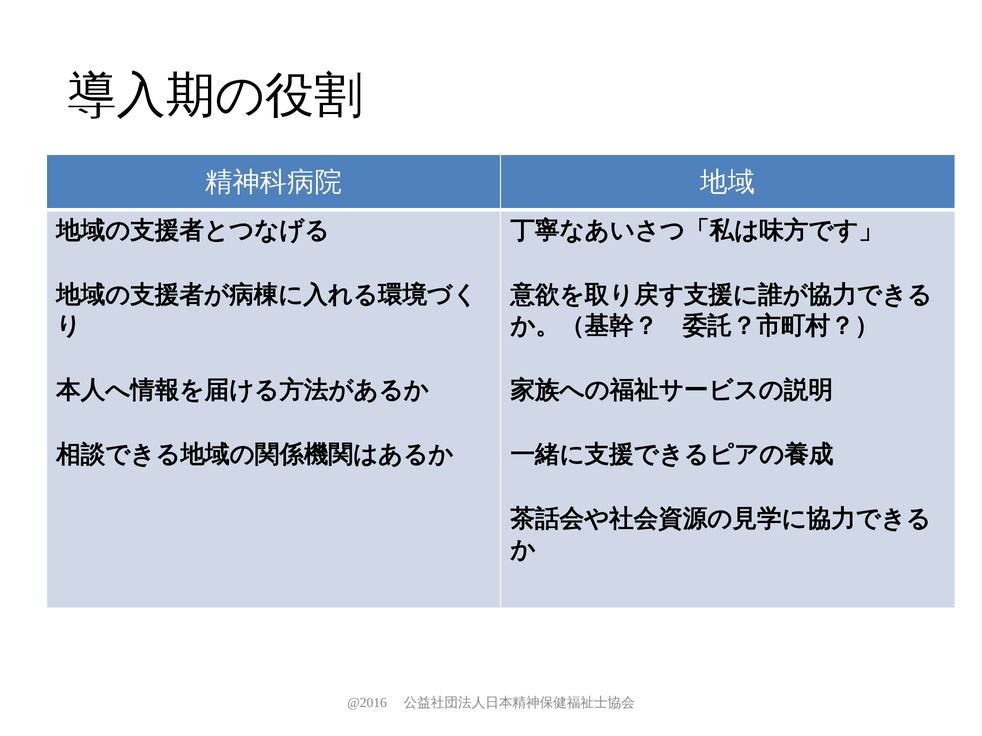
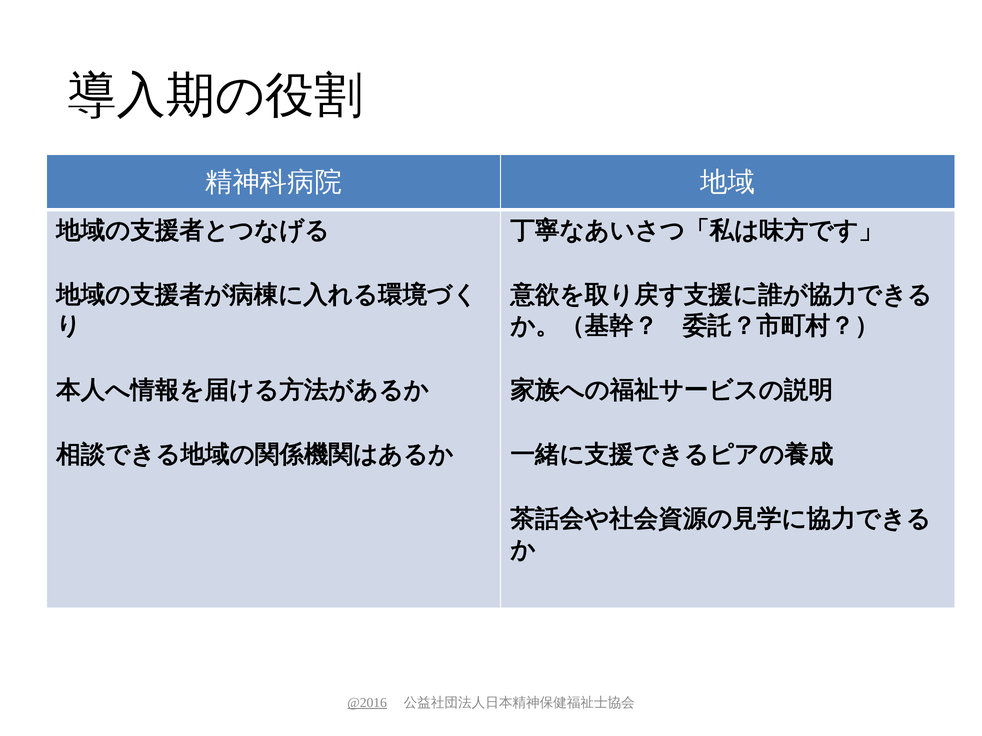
@2016 underline: none -> present
